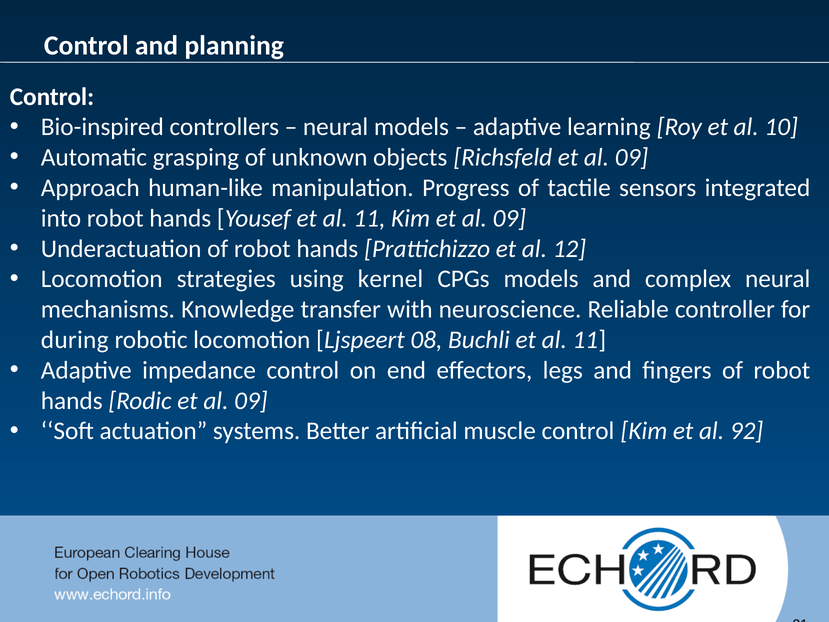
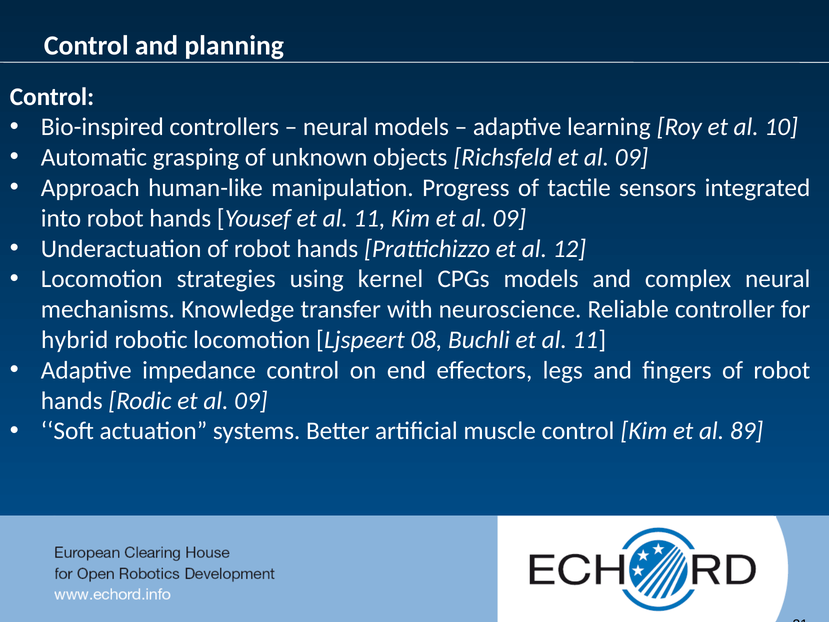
during: during -> hybrid
92: 92 -> 89
